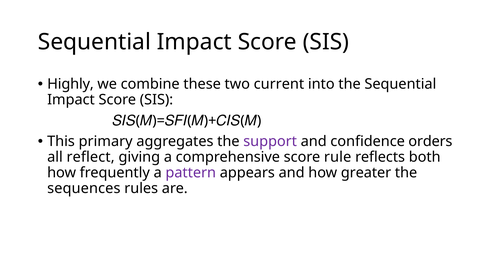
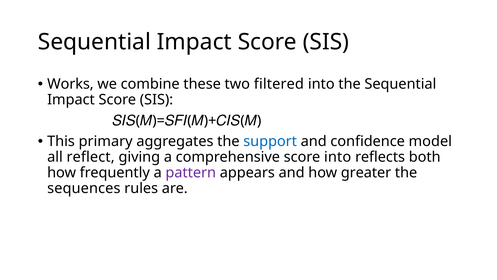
Highly: Highly -> Works
current: current -> filtered
support colour: purple -> blue
orders: orders -> model
score rule: rule -> into
